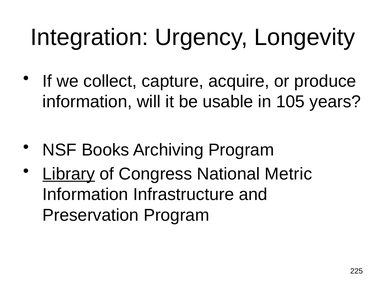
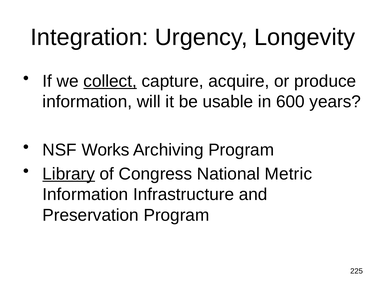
collect underline: none -> present
105: 105 -> 600
Books: Books -> Works
